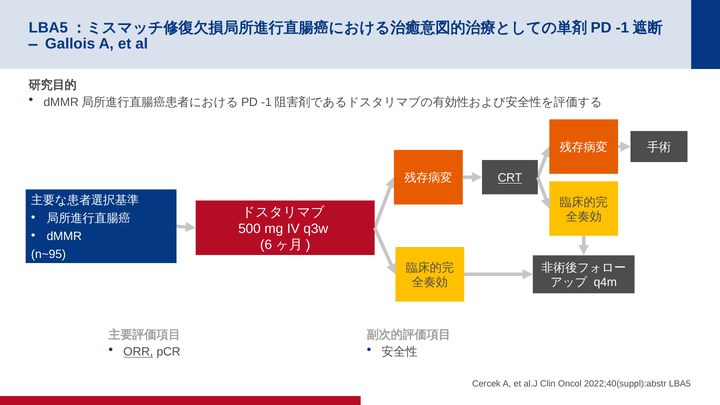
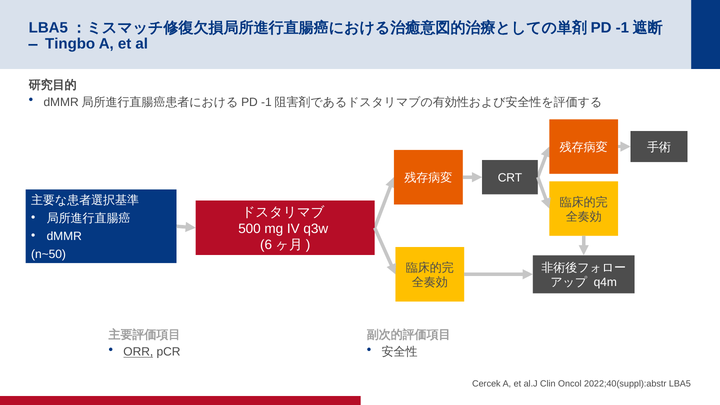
Gallois: Gallois -> Tingbo
CRT underline: present -> none
n~95: n~95 -> n~50
